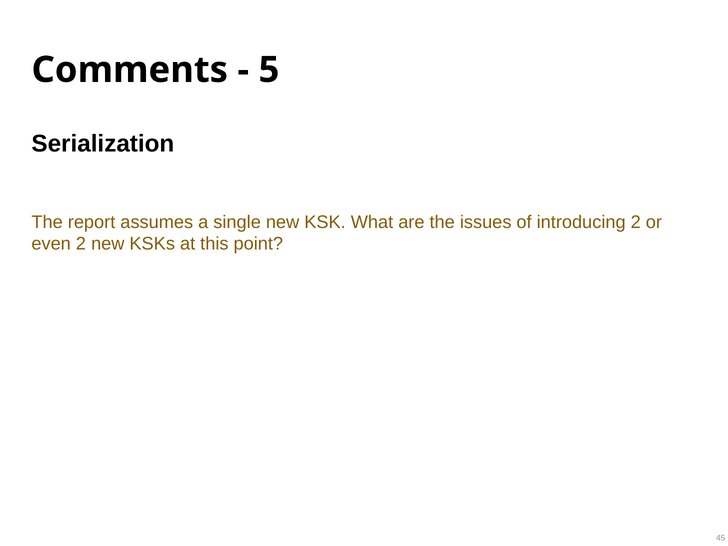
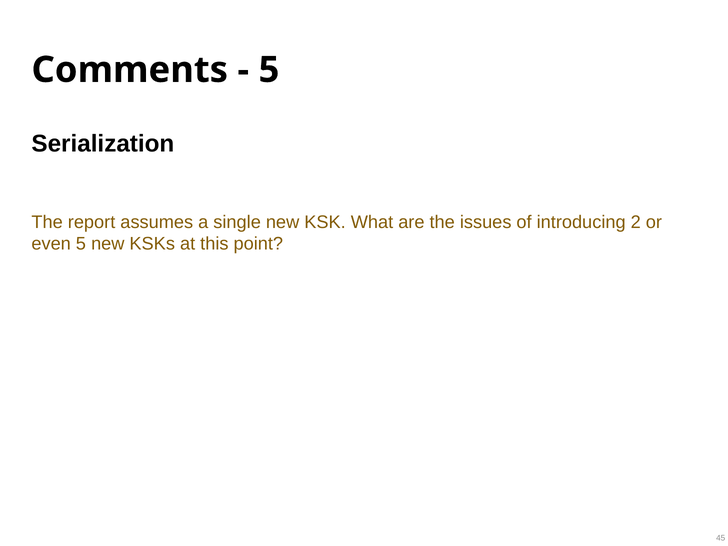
even 2: 2 -> 5
